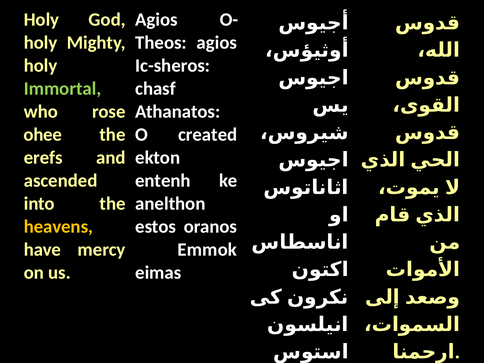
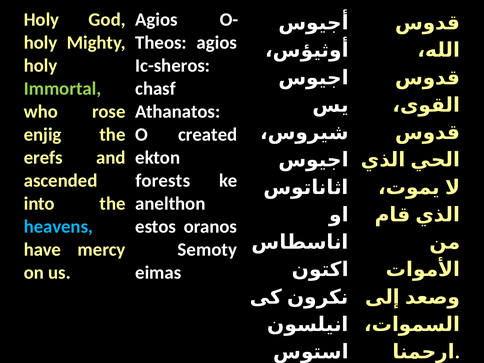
ohee: ohee -> enjig
entenh: entenh -> forests
heavens colour: yellow -> light blue
Emmok: Emmok -> Semoty
